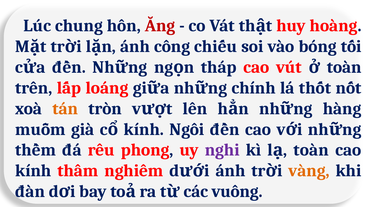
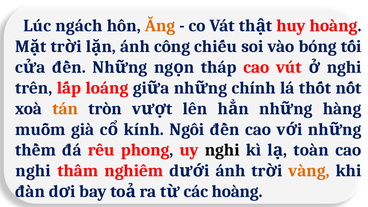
chung: chung -> ngách
Ăng colour: red -> orange
vút toàn: toàn -> nghi
nghi at (222, 150) colour: purple -> black
kính at (33, 171): kính -> nghi
các vuông: vuông -> hoàng
